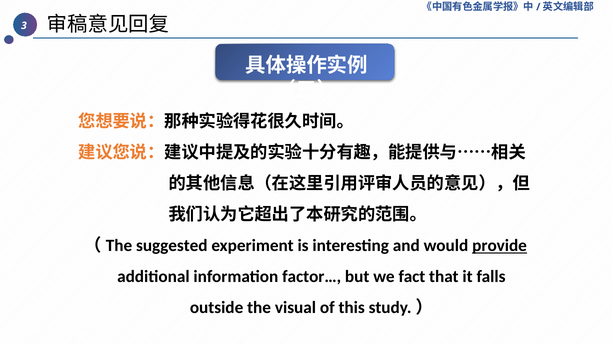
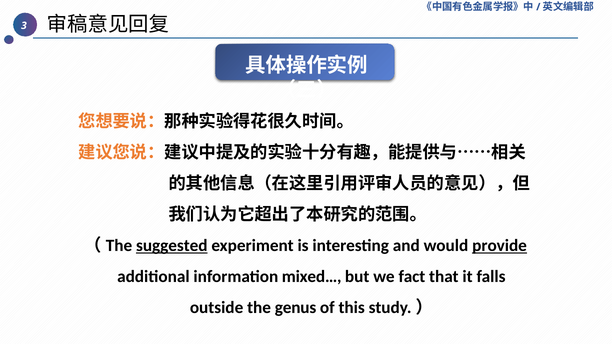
suggested underline: none -> present
factor…: factor… -> mixed…
visual: visual -> genus
